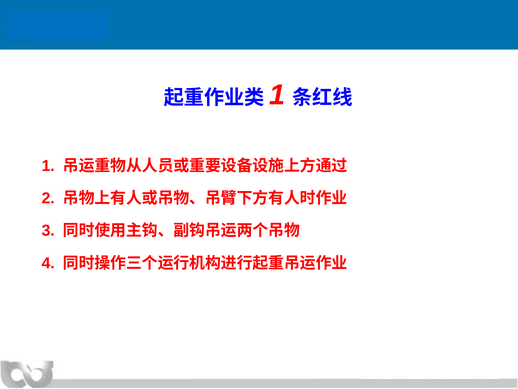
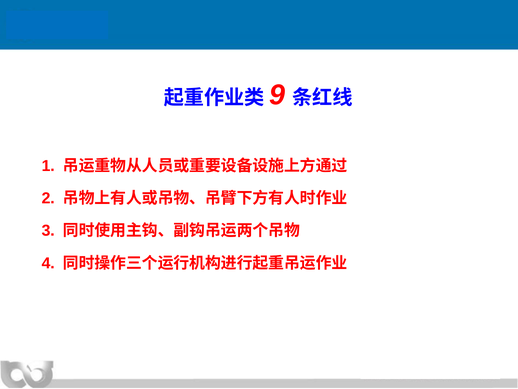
1 at (277, 95): 1 -> 9
